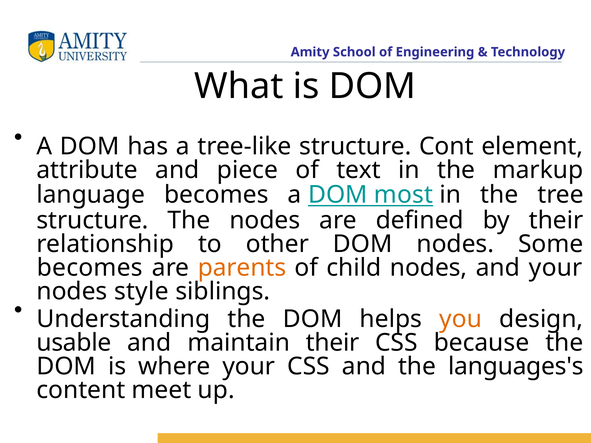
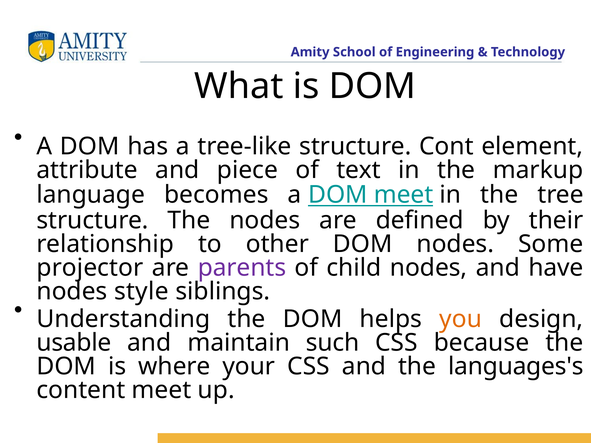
DOM most: most -> meet
becomes at (90, 268): becomes -> projector
parents colour: orange -> purple
and your: your -> have
maintain their: their -> such
